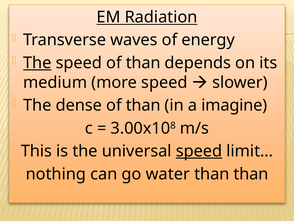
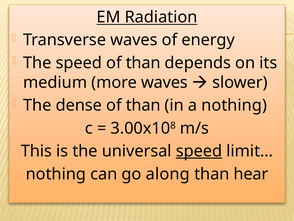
The at (37, 63) underline: present -> none
more speed: speed -> waves
a imagine: imagine -> nothing
water: water -> along
than than: than -> hear
